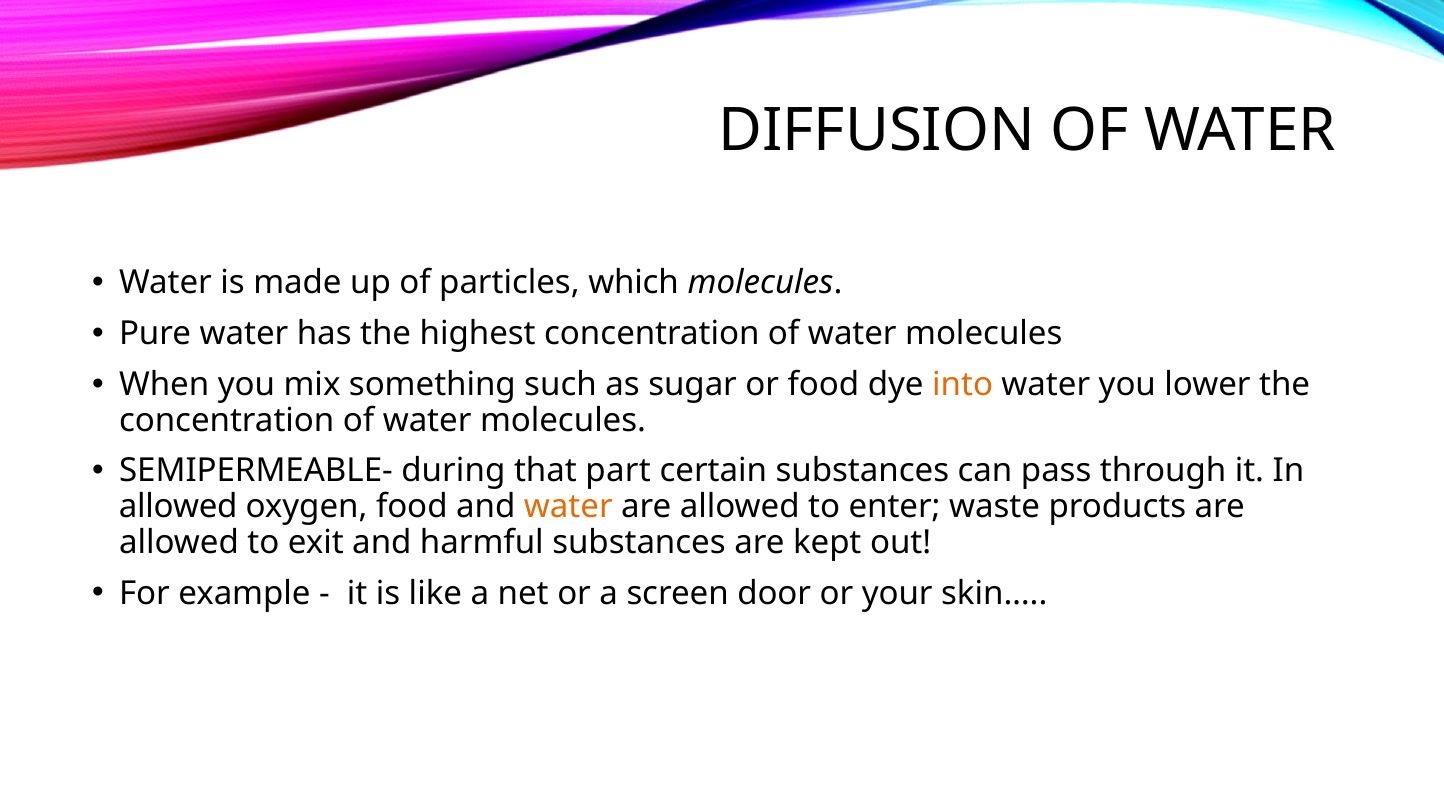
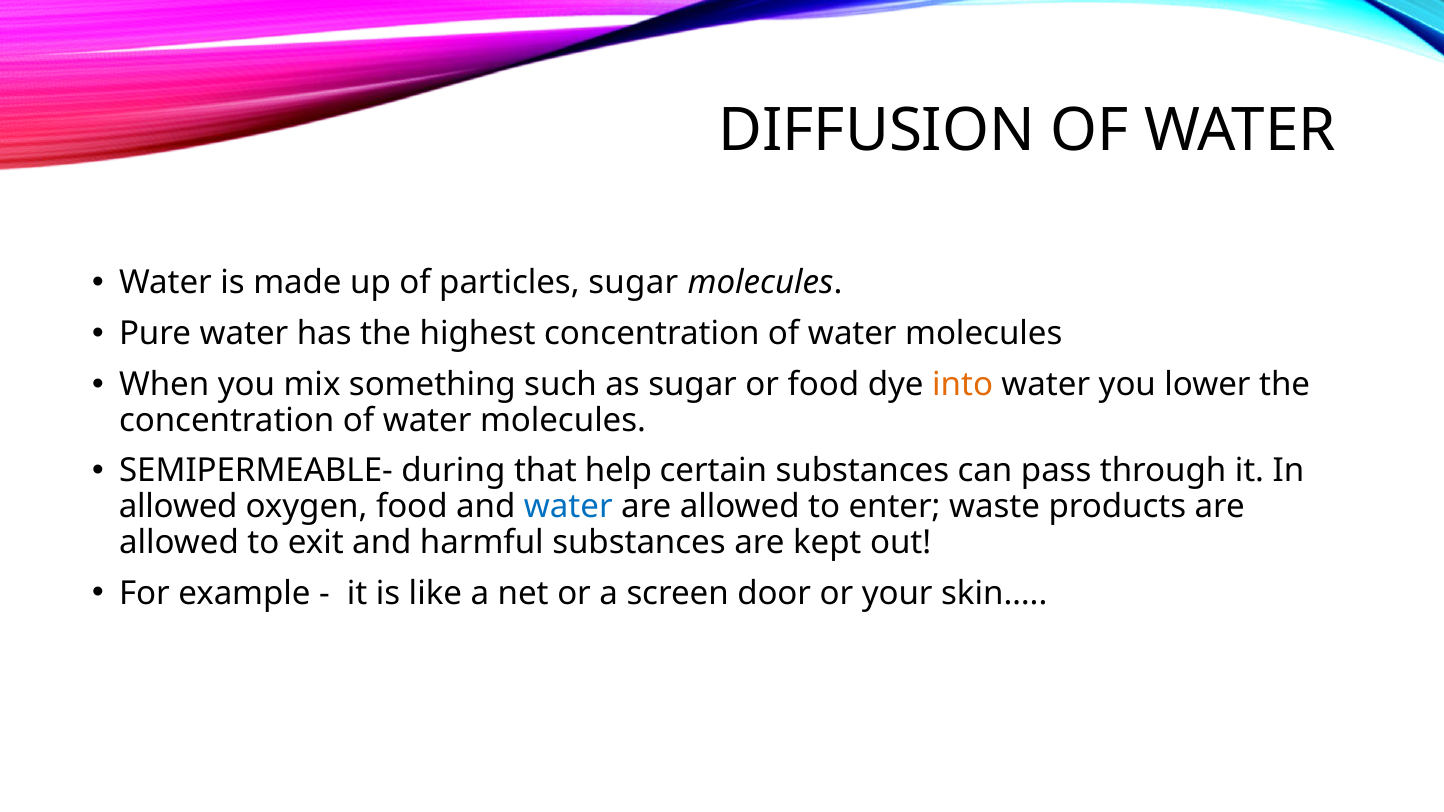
particles which: which -> sugar
part: part -> help
water at (568, 507) colour: orange -> blue
